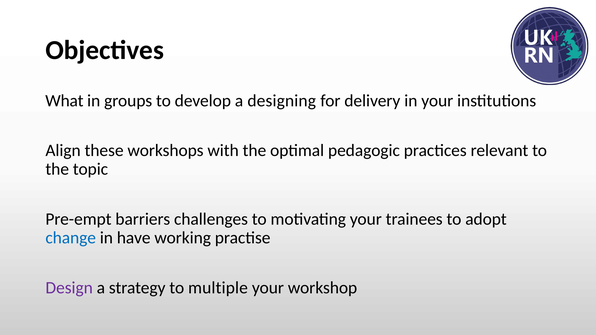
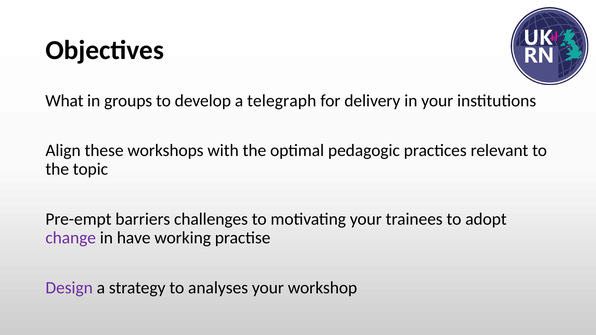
designing: designing -> telegraph
change colour: blue -> purple
multiple: multiple -> analyses
